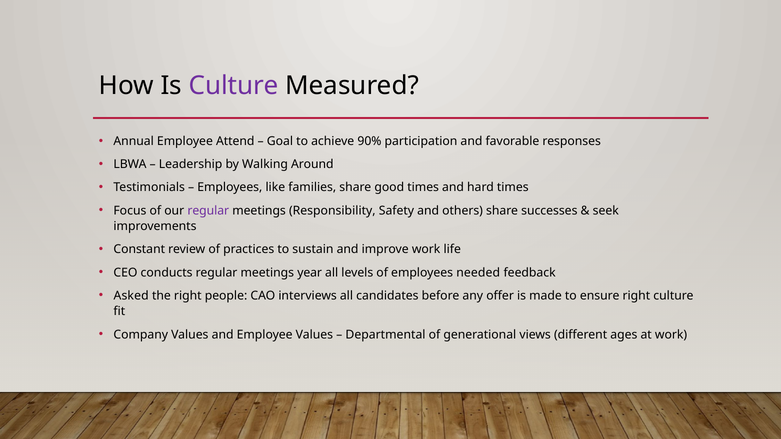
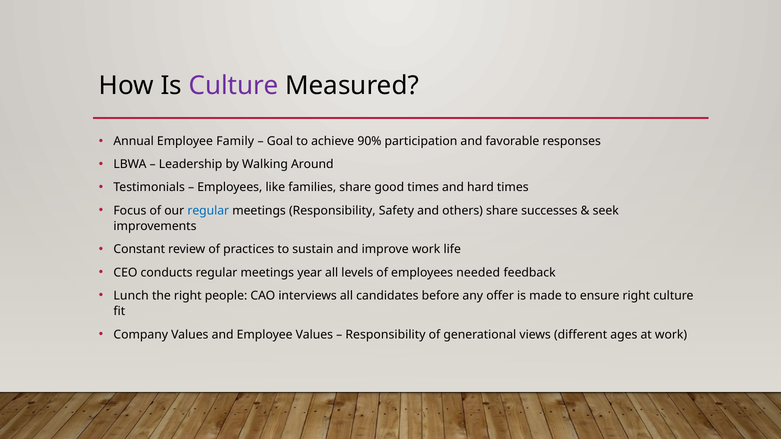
Attend: Attend -> Family
regular at (208, 211) colour: purple -> blue
Asked: Asked -> Lunch
Departmental at (385, 335): Departmental -> Responsibility
